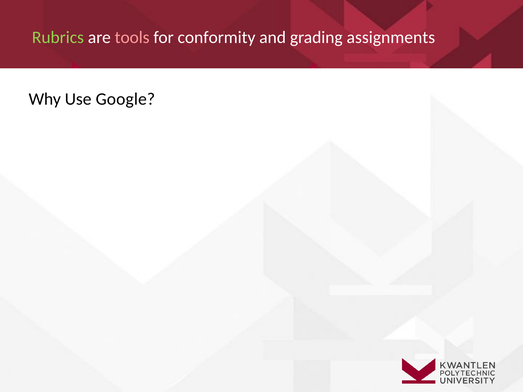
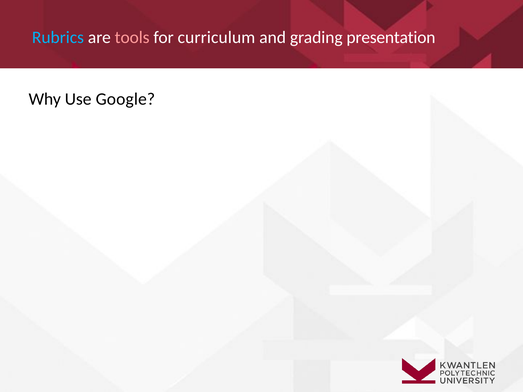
Rubrics colour: light green -> light blue
conformity: conformity -> curriculum
assignments: assignments -> presentation
